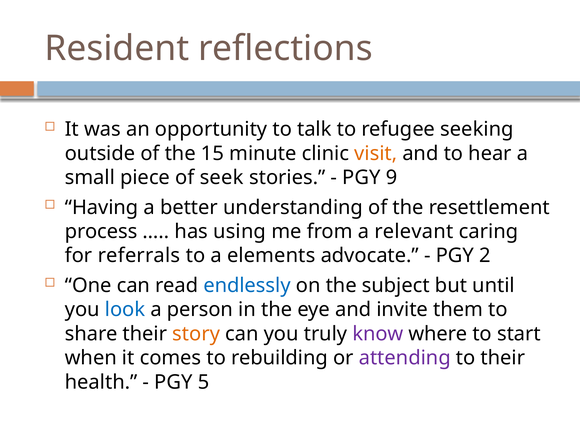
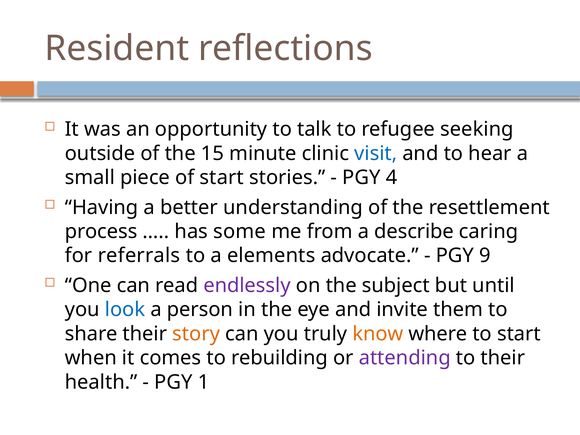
visit colour: orange -> blue
of seek: seek -> start
9: 9 -> 4
using: using -> some
relevant: relevant -> describe
2: 2 -> 9
endlessly colour: blue -> purple
know colour: purple -> orange
5: 5 -> 1
